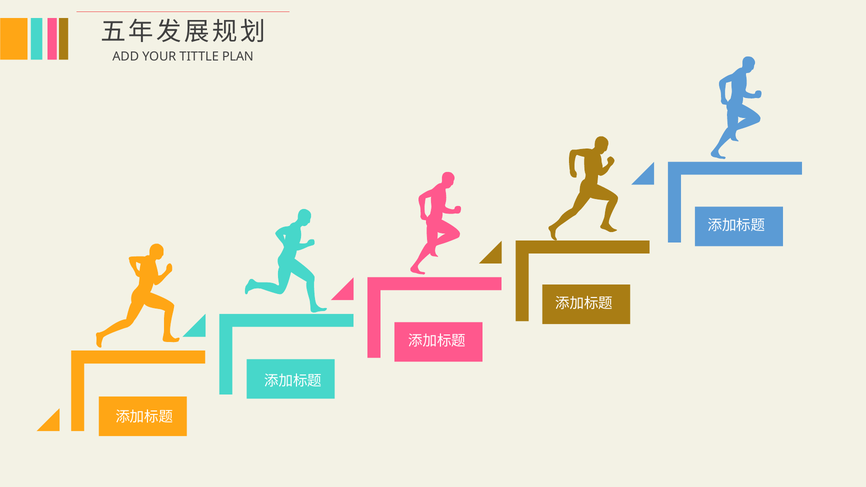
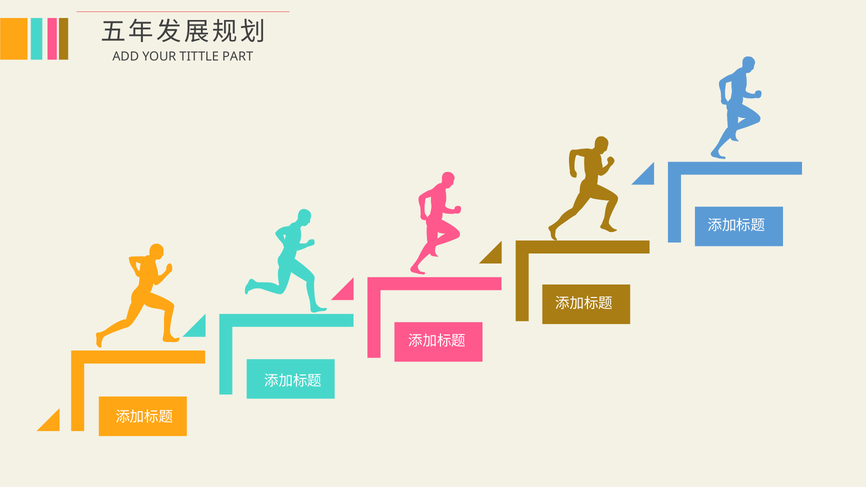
PLAN: PLAN -> PART
